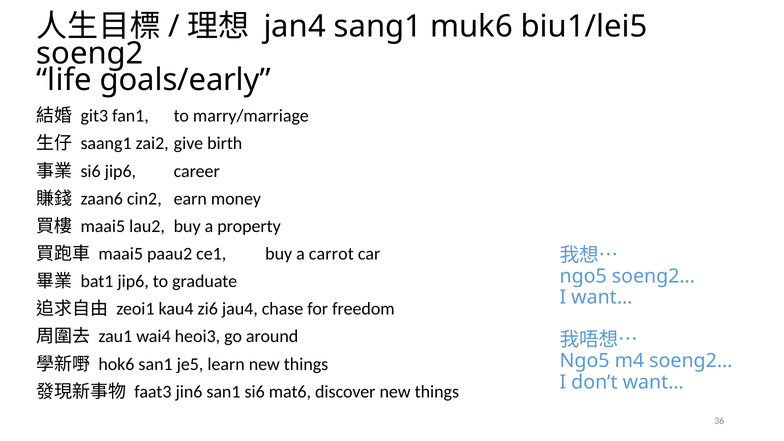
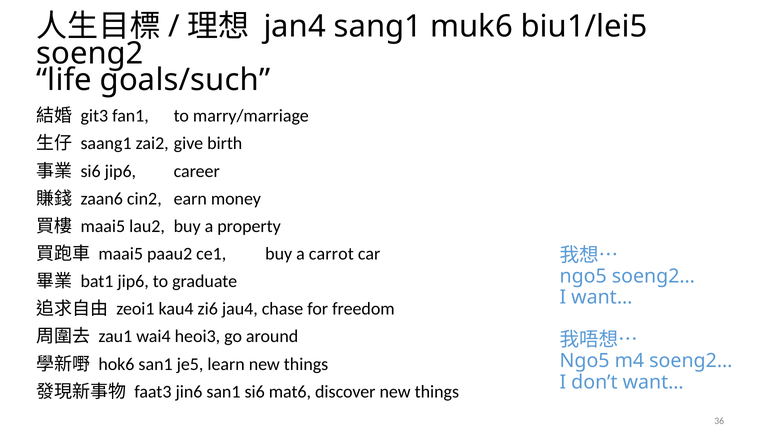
goals/early: goals/early -> goals/such
